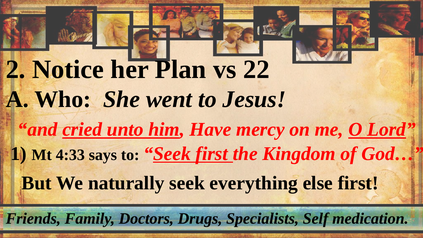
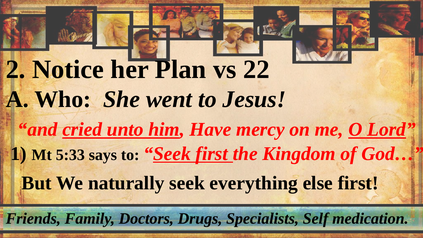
4:33: 4:33 -> 5:33
